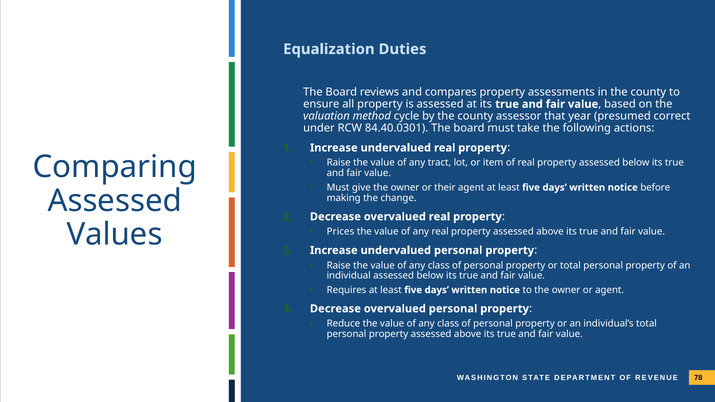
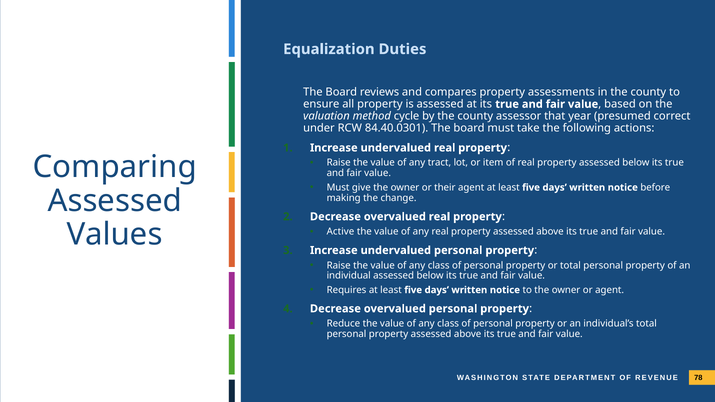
Prices: Prices -> Active
